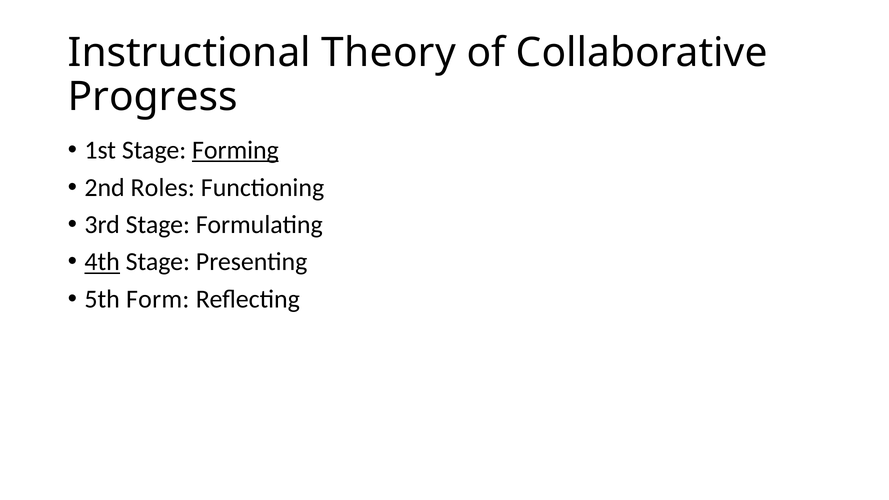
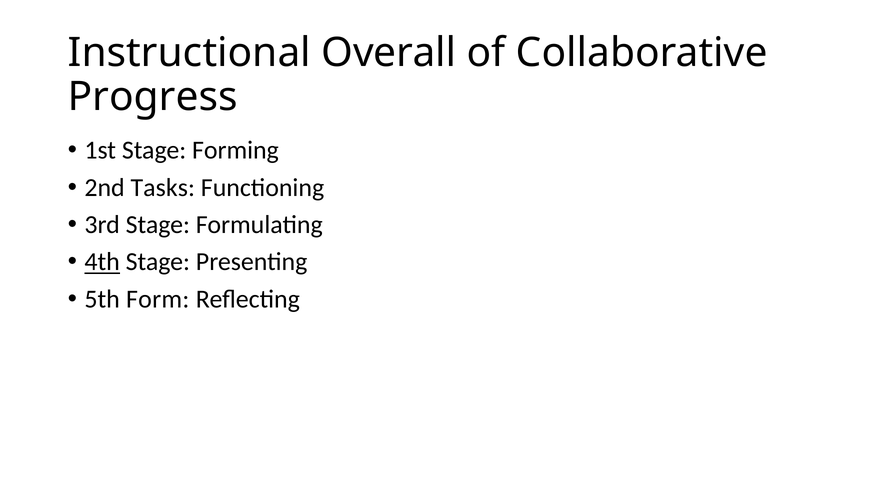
Theory: Theory -> Overall
Forming underline: present -> none
Roles: Roles -> Tasks
